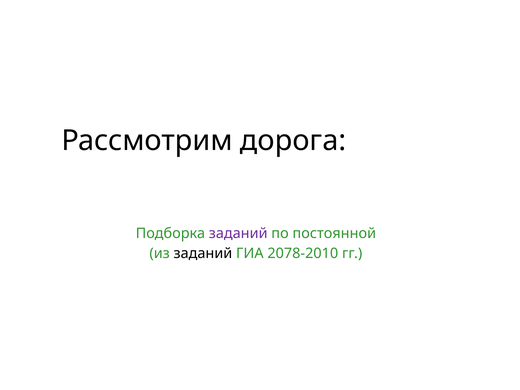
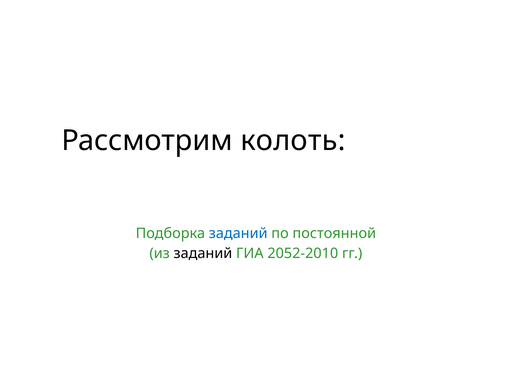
дорога: дорога -> колоть
заданий at (238, 233) colour: purple -> blue
2078-2010: 2078-2010 -> 2052-2010
